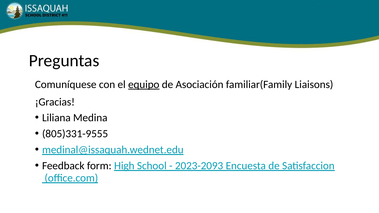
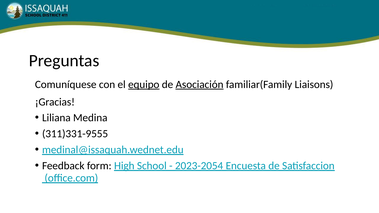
Asociación underline: none -> present
805)331-9555: 805)331-9555 -> 311)331-9555
2023-2093: 2023-2093 -> 2023-2054
